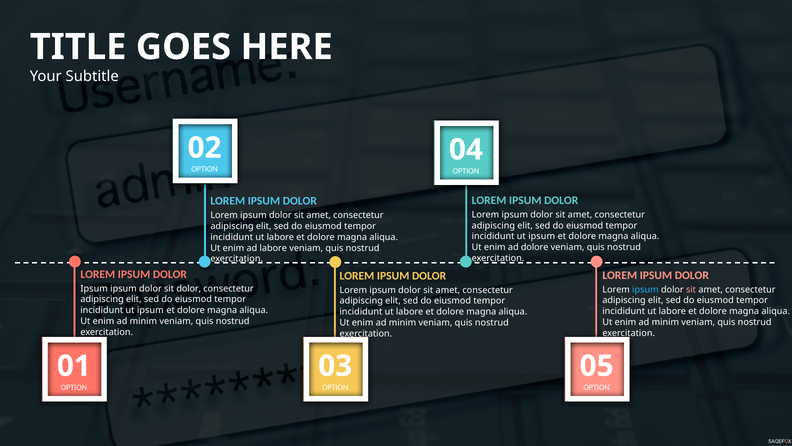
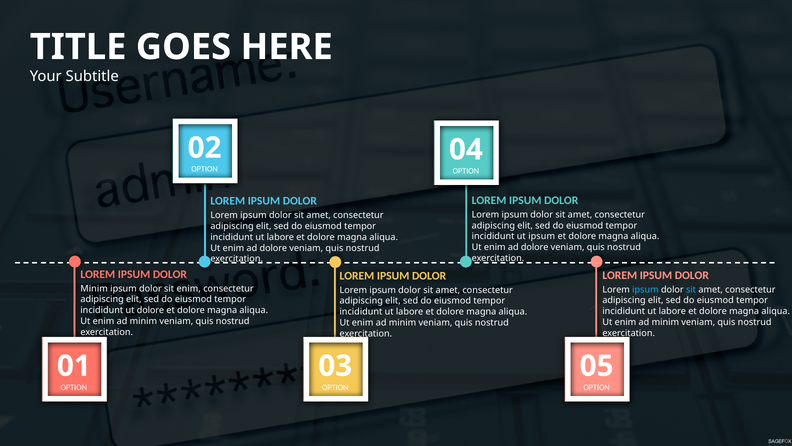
labore at (273, 248): labore -> dolore
Ipsum at (94, 288): Ipsum -> Minim
sit dolor: dolor -> enim
sit at (691, 289) colour: pink -> light blue
ipsum at (150, 310): ipsum -> dolore
